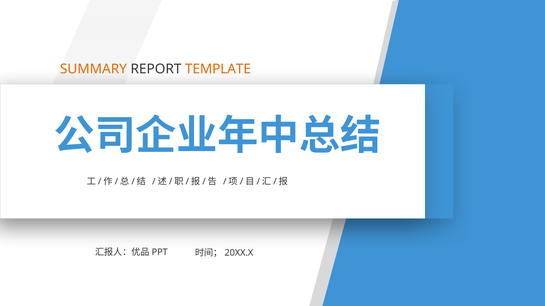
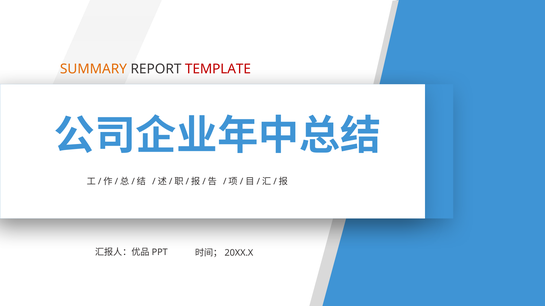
TEMPLATE colour: orange -> red
